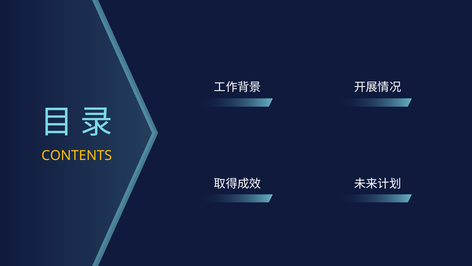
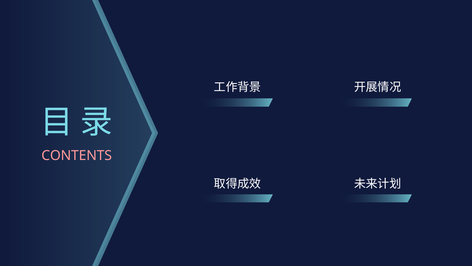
CONTENTS colour: yellow -> pink
